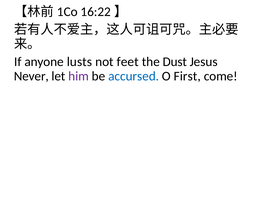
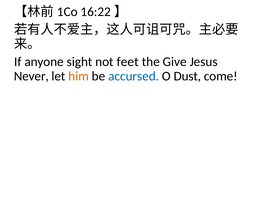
lusts: lusts -> sight
Dust: Dust -> Give
him colour: purple -> orange
First: First -> Dust
